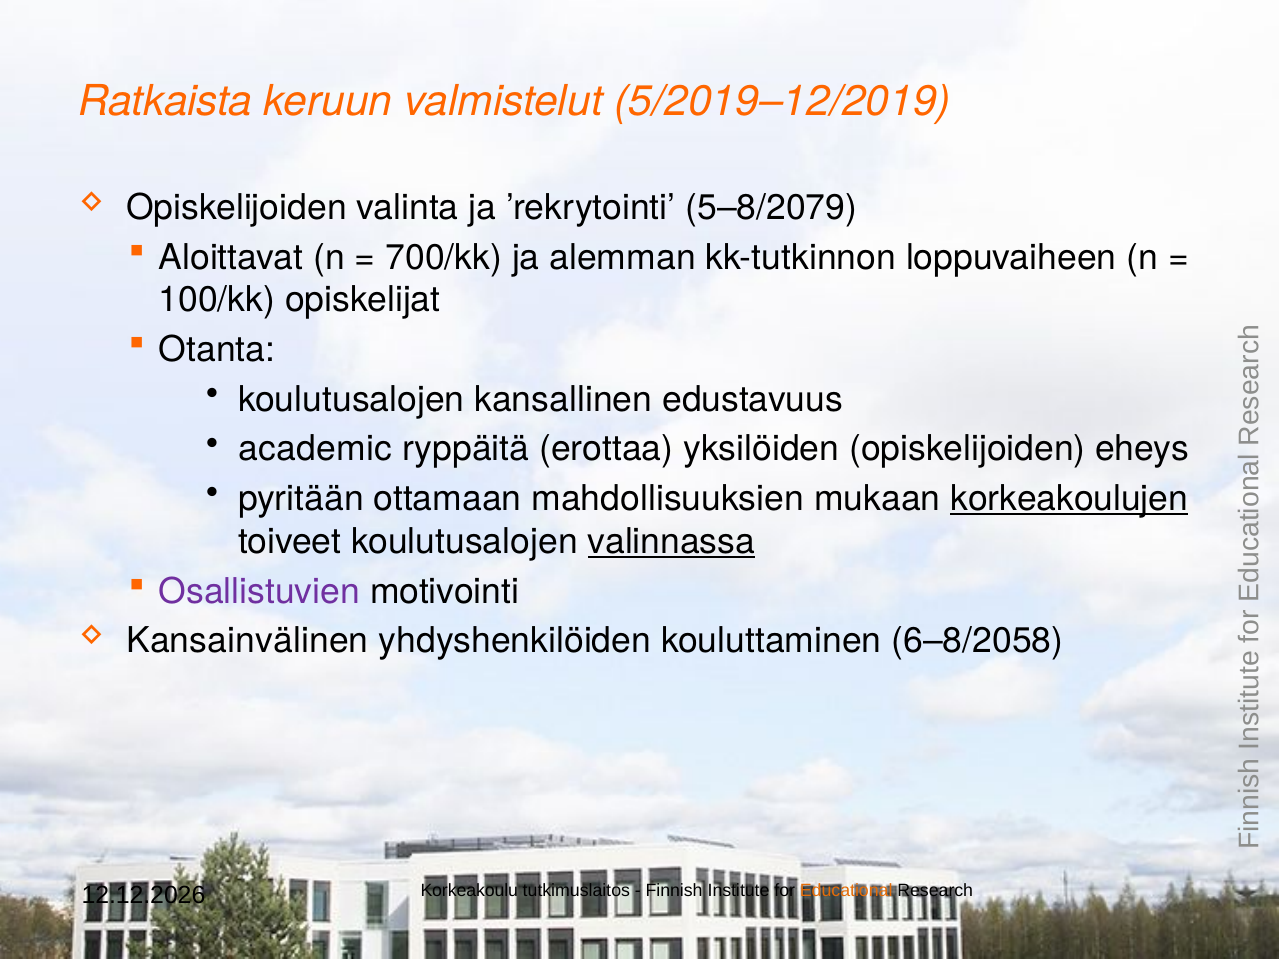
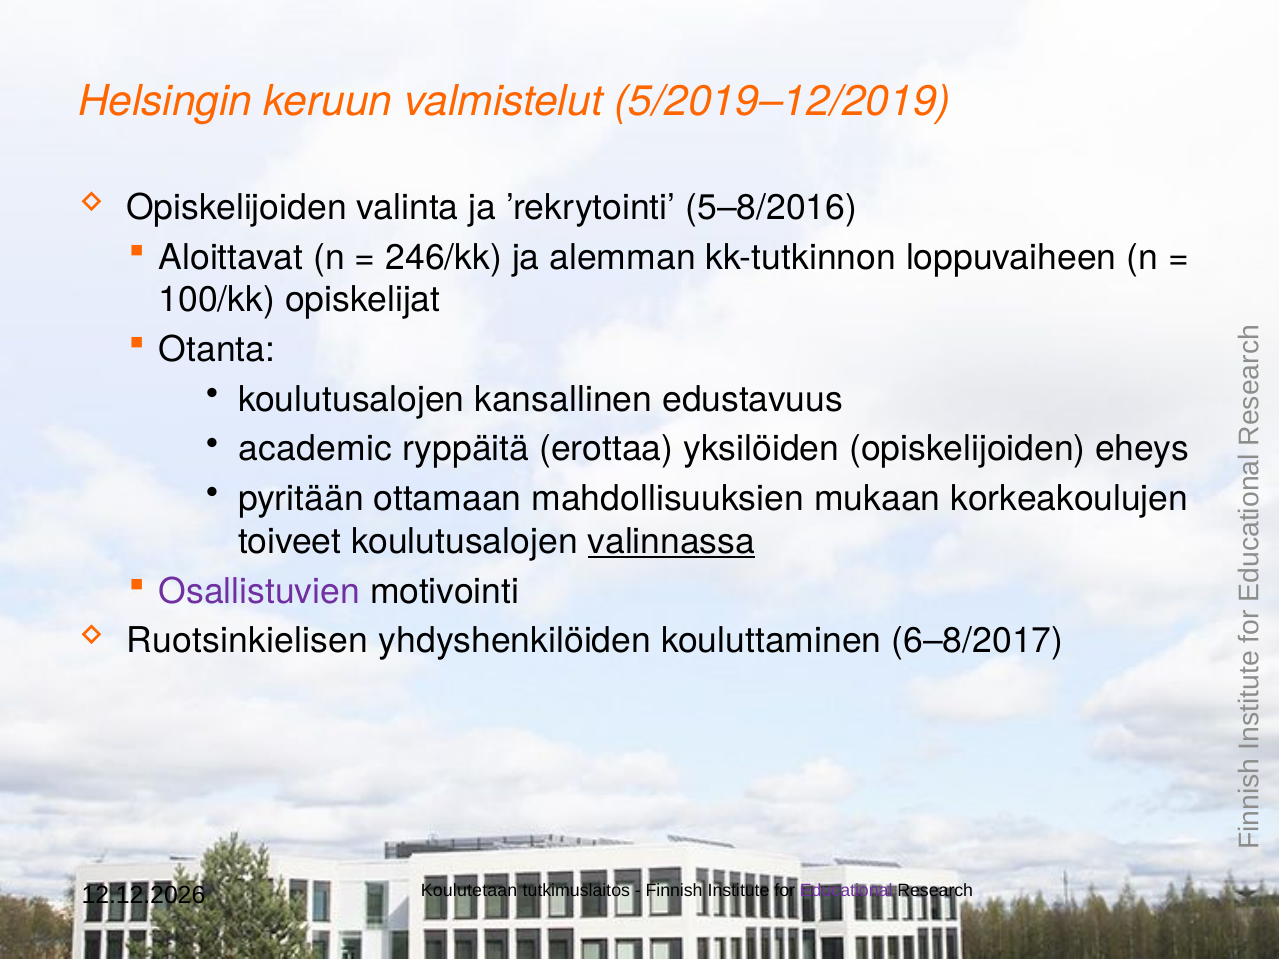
Ratkaista: Ratkaista -> Helsingin
5–8/2079: 5–8/2079 -> 5–8/2016
700/kk: 700/kk -> 246/kk
korkeakoulujen underline: present -> none
Kansainvälinen: Kansainvälinen -> Ruotsinkielisen
6–8/2058: 6–8/2058 -> 6–8/2017
Korkeakoulu: Korkeakoulu -> Koulutetaan
Educational colour: orange -> purple
